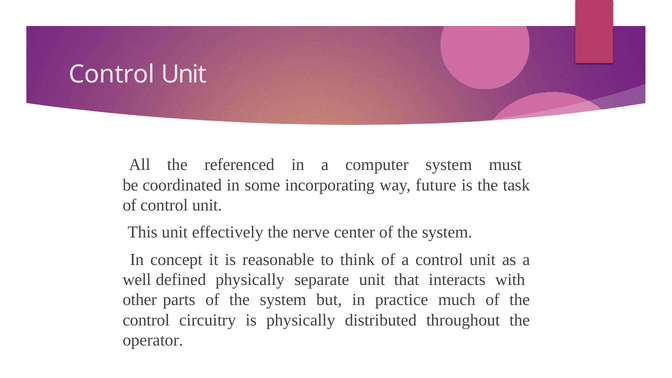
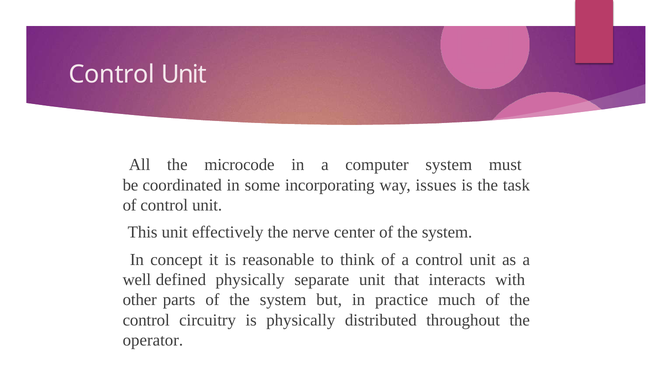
referenced: referenced -> microcode
future: future -> issues
